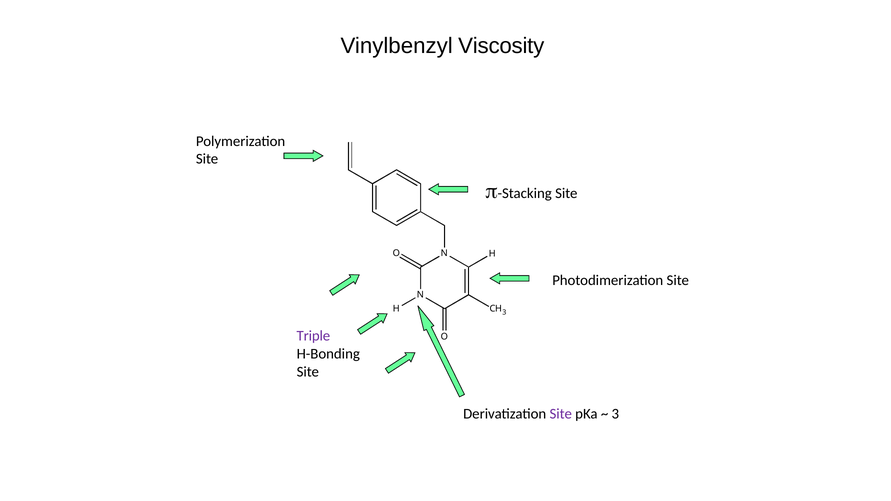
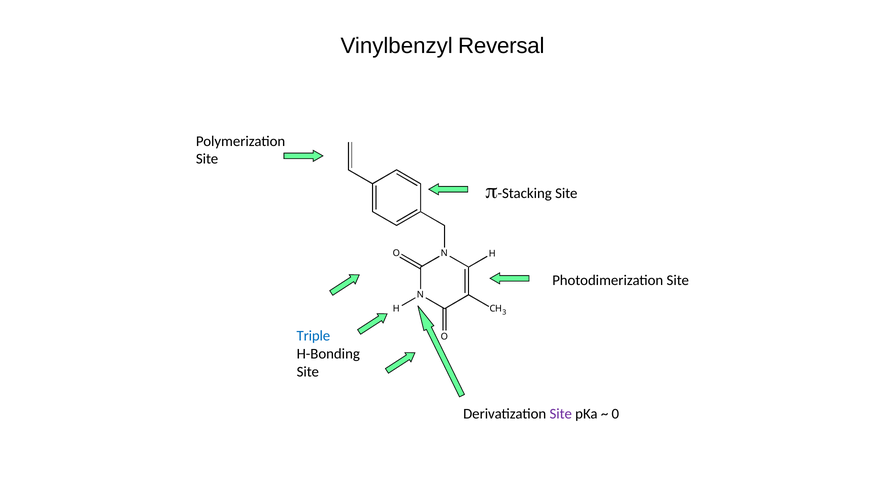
Viscosity: Viscosity -> Reversal
Triple colour: purple -> blue
3 at (615, 414): 3 -> 0
